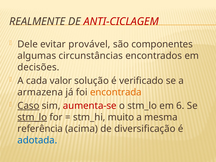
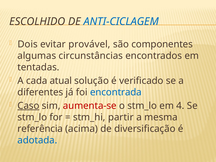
REALMENTE: REALMENTE -> ESCOLHIDO
ANTI-CICLAGEM colour: red -> blue
Dele: Dele -> Dois
decisões: decisões -> tentadas
valor: valor -> atual
armazena: armazena -> diferentes
encontrada colour: orange -> blue
6: 6 -> 4
stm_lo at (32, 117) underline: present -> none
muito: muito -> partir
